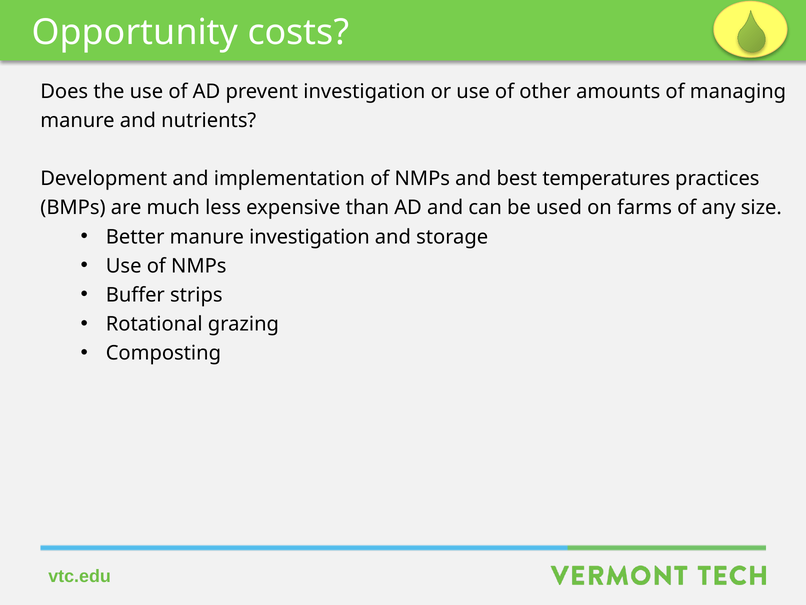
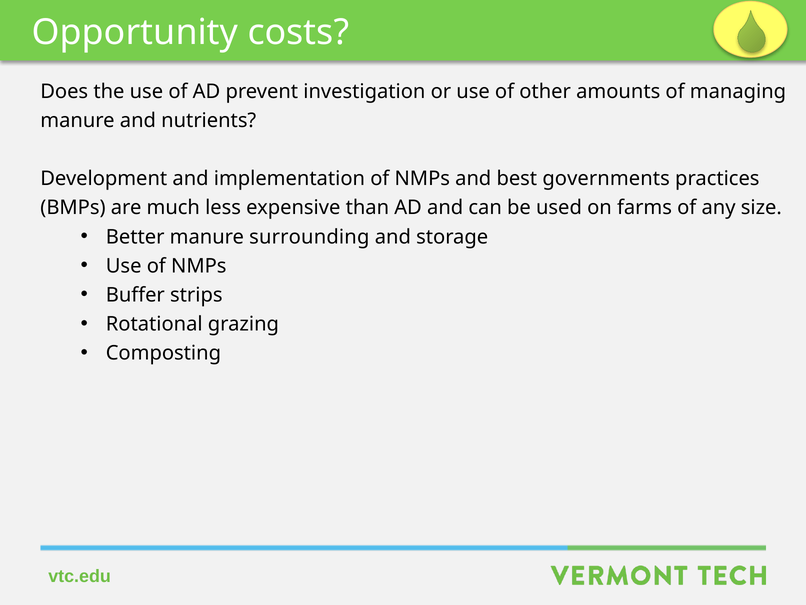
temperatures: temperatures -> governments
manure investigation: investigation -> surrounding
